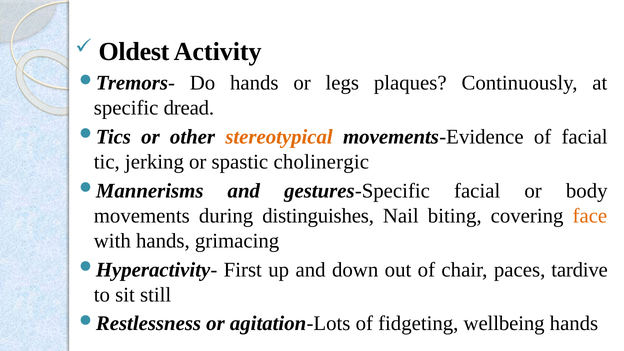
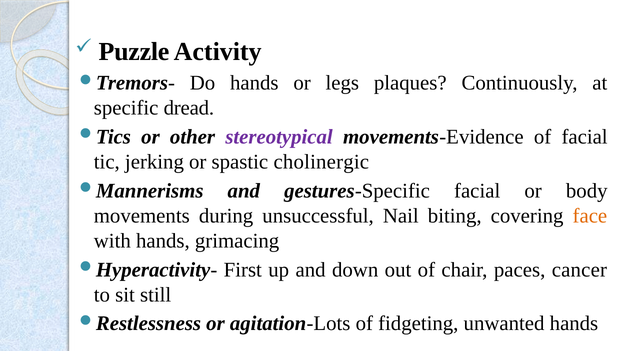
Oldest: Oldest -> Puzzle
stereotypical colour: orange -> purple
distinguishes: distinguishes -> unsuccessful
tardive: tardive -> cancer
wellbeing: wellbeing -> unwanted
